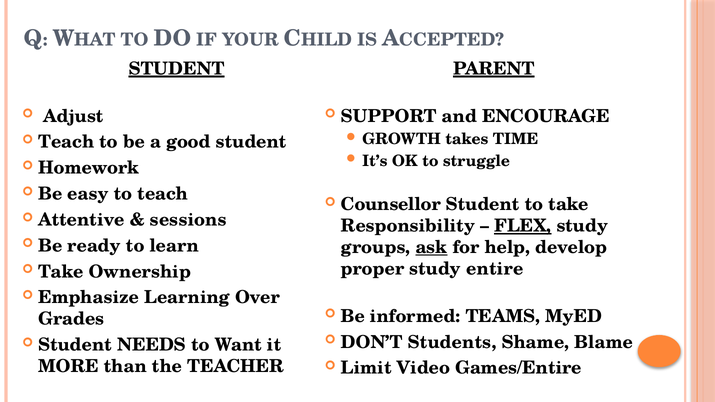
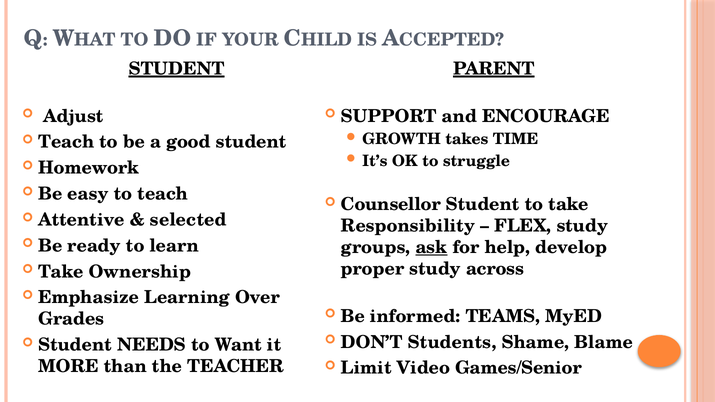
sessions: sessions -> selected
FLEX underline: present -> none
entire: entire -> across
Games/Entire: Games/Entire -> Games/Senior
